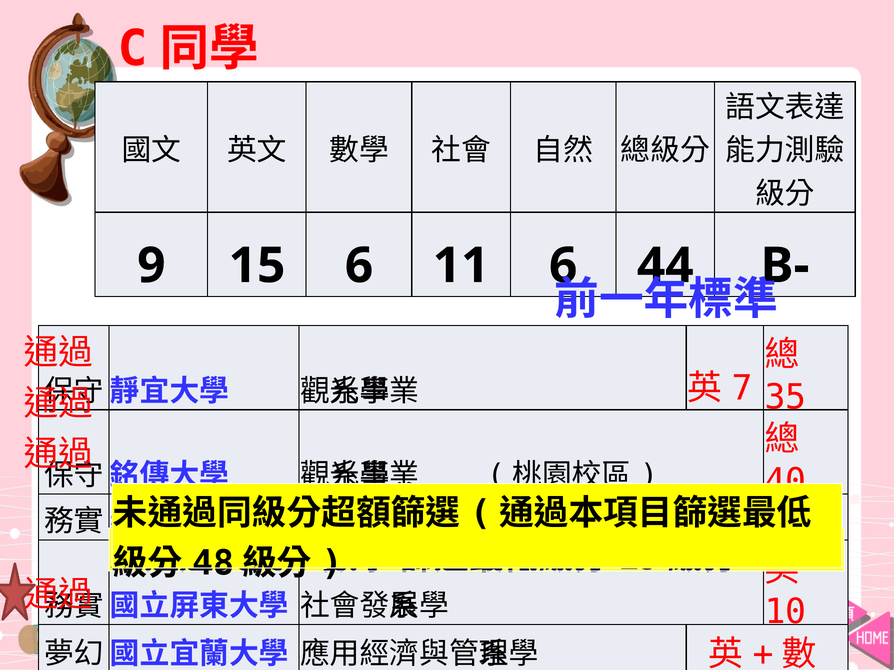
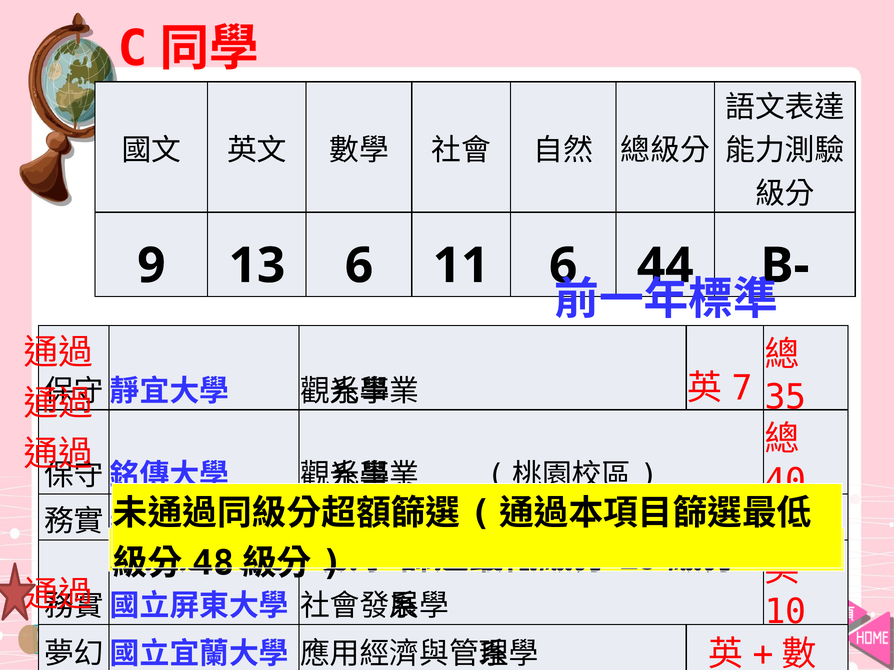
15: 15 -> 13
